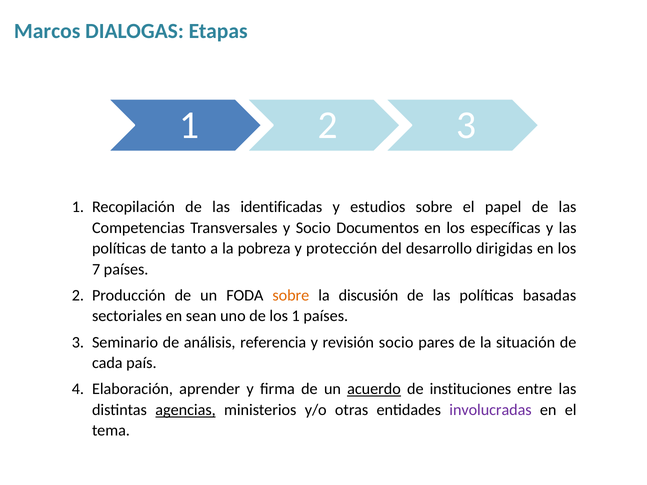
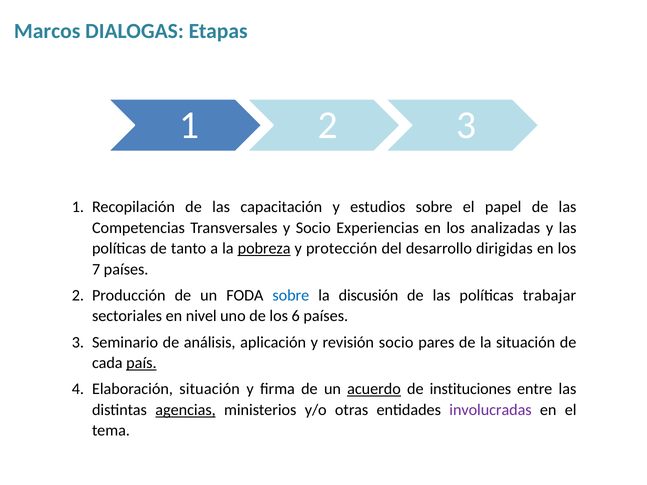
identificadas: identificadas -> capacitación
Documentos: Documentos -> Experiencias
específicas: específicas -> analizadas
pobreza underline: none -> present
sobre at (291, 295) colour: orange -> blue
basadas: basadas -> trabajar
sean: sean -> nivel
los 1: 1 -> 6
referencia: referencia -> aplicación
país underline: none -> present
Elaboración aprender: aprender -> situación
